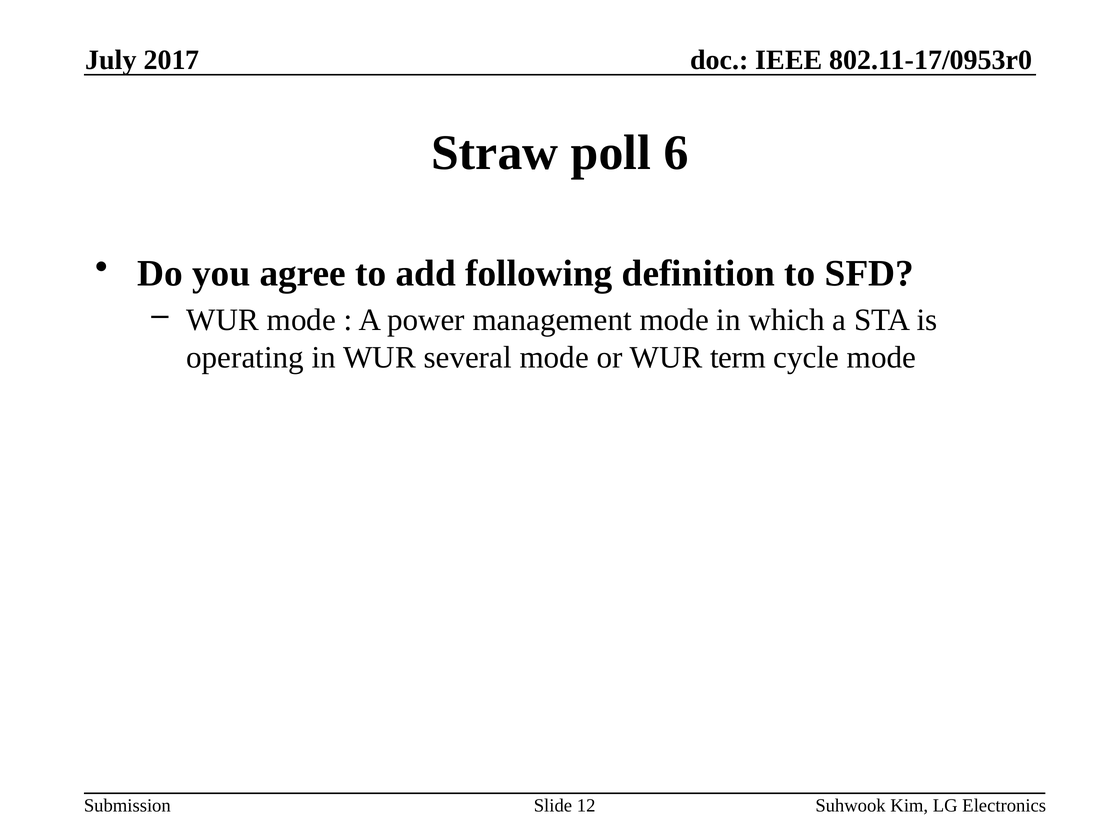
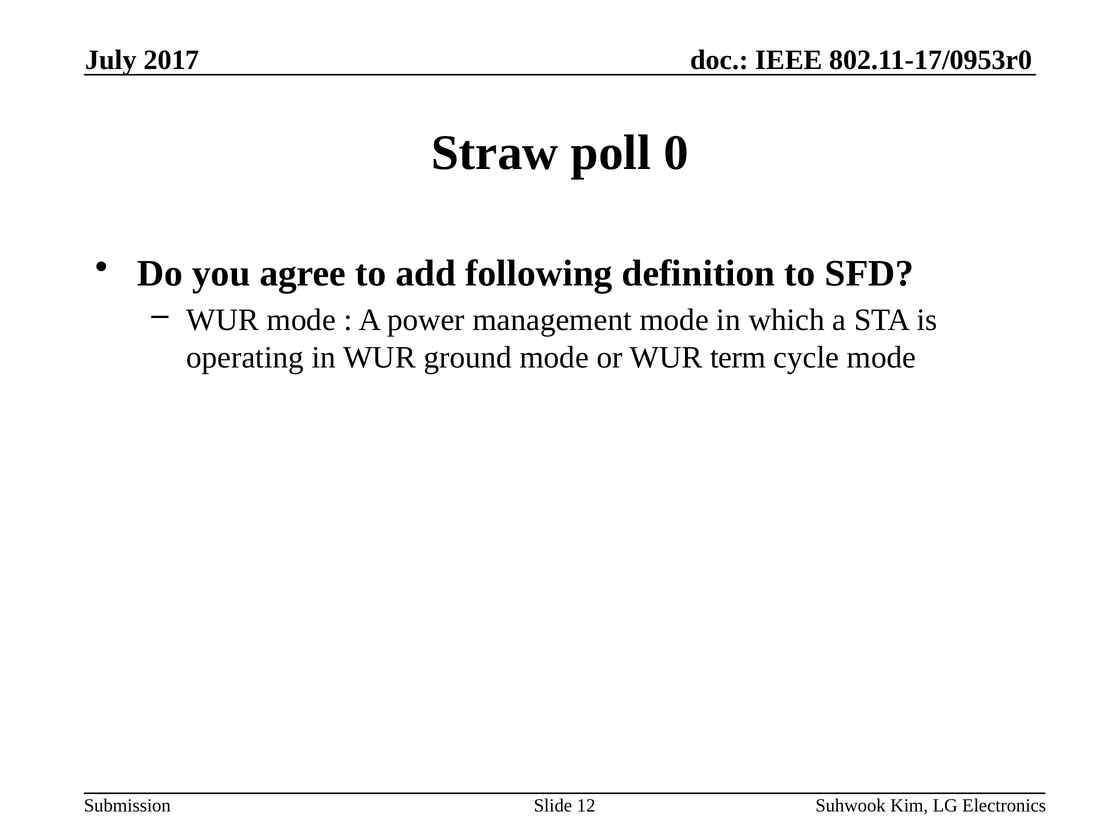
6: 6 -> 0
several: several -> ground
